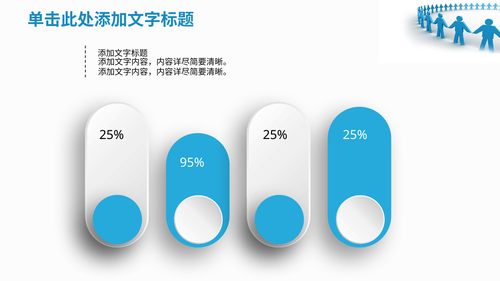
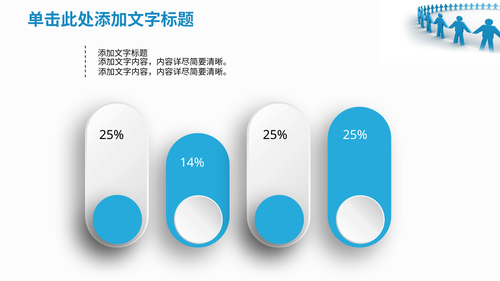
95%: 95% -> 14%
